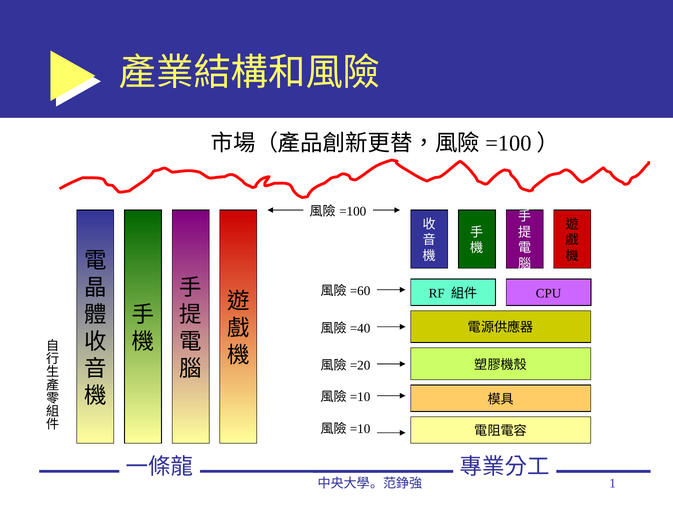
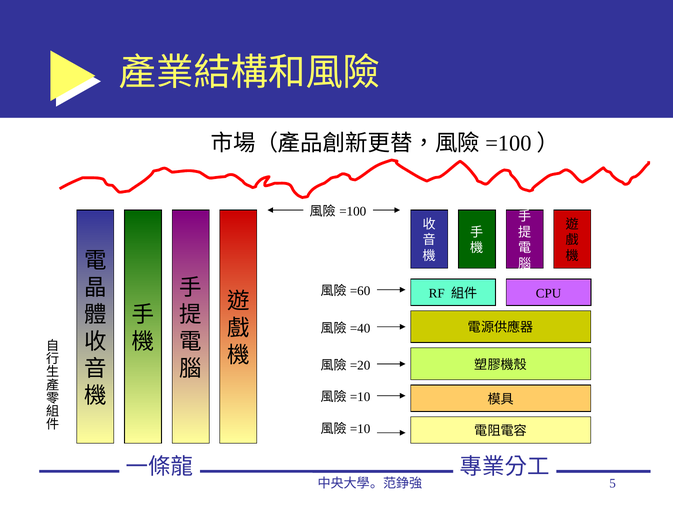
1: 1 -> 5
